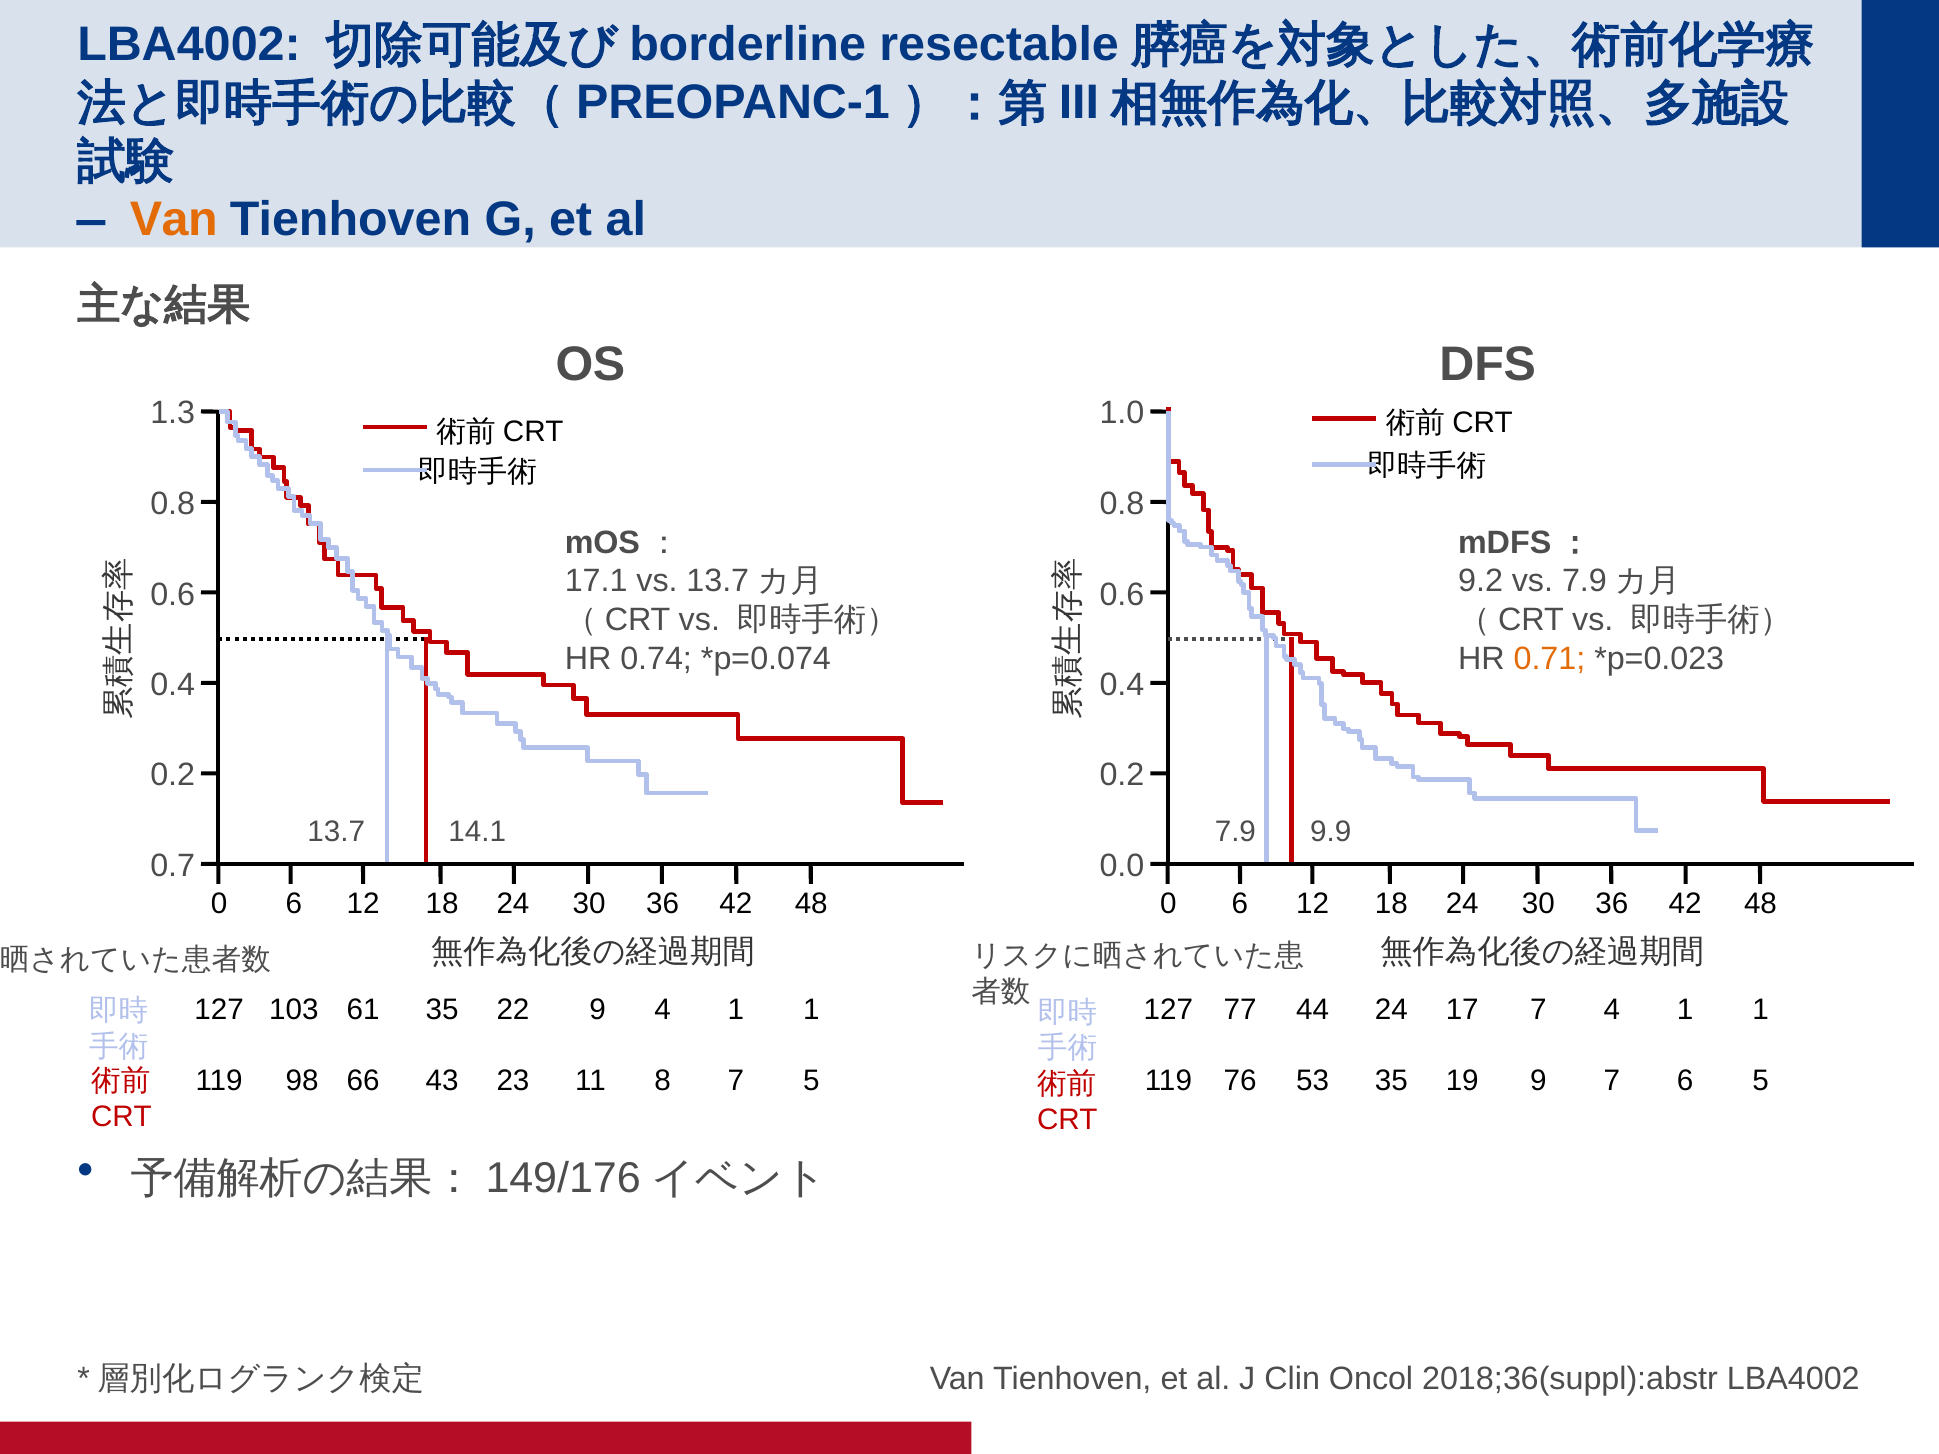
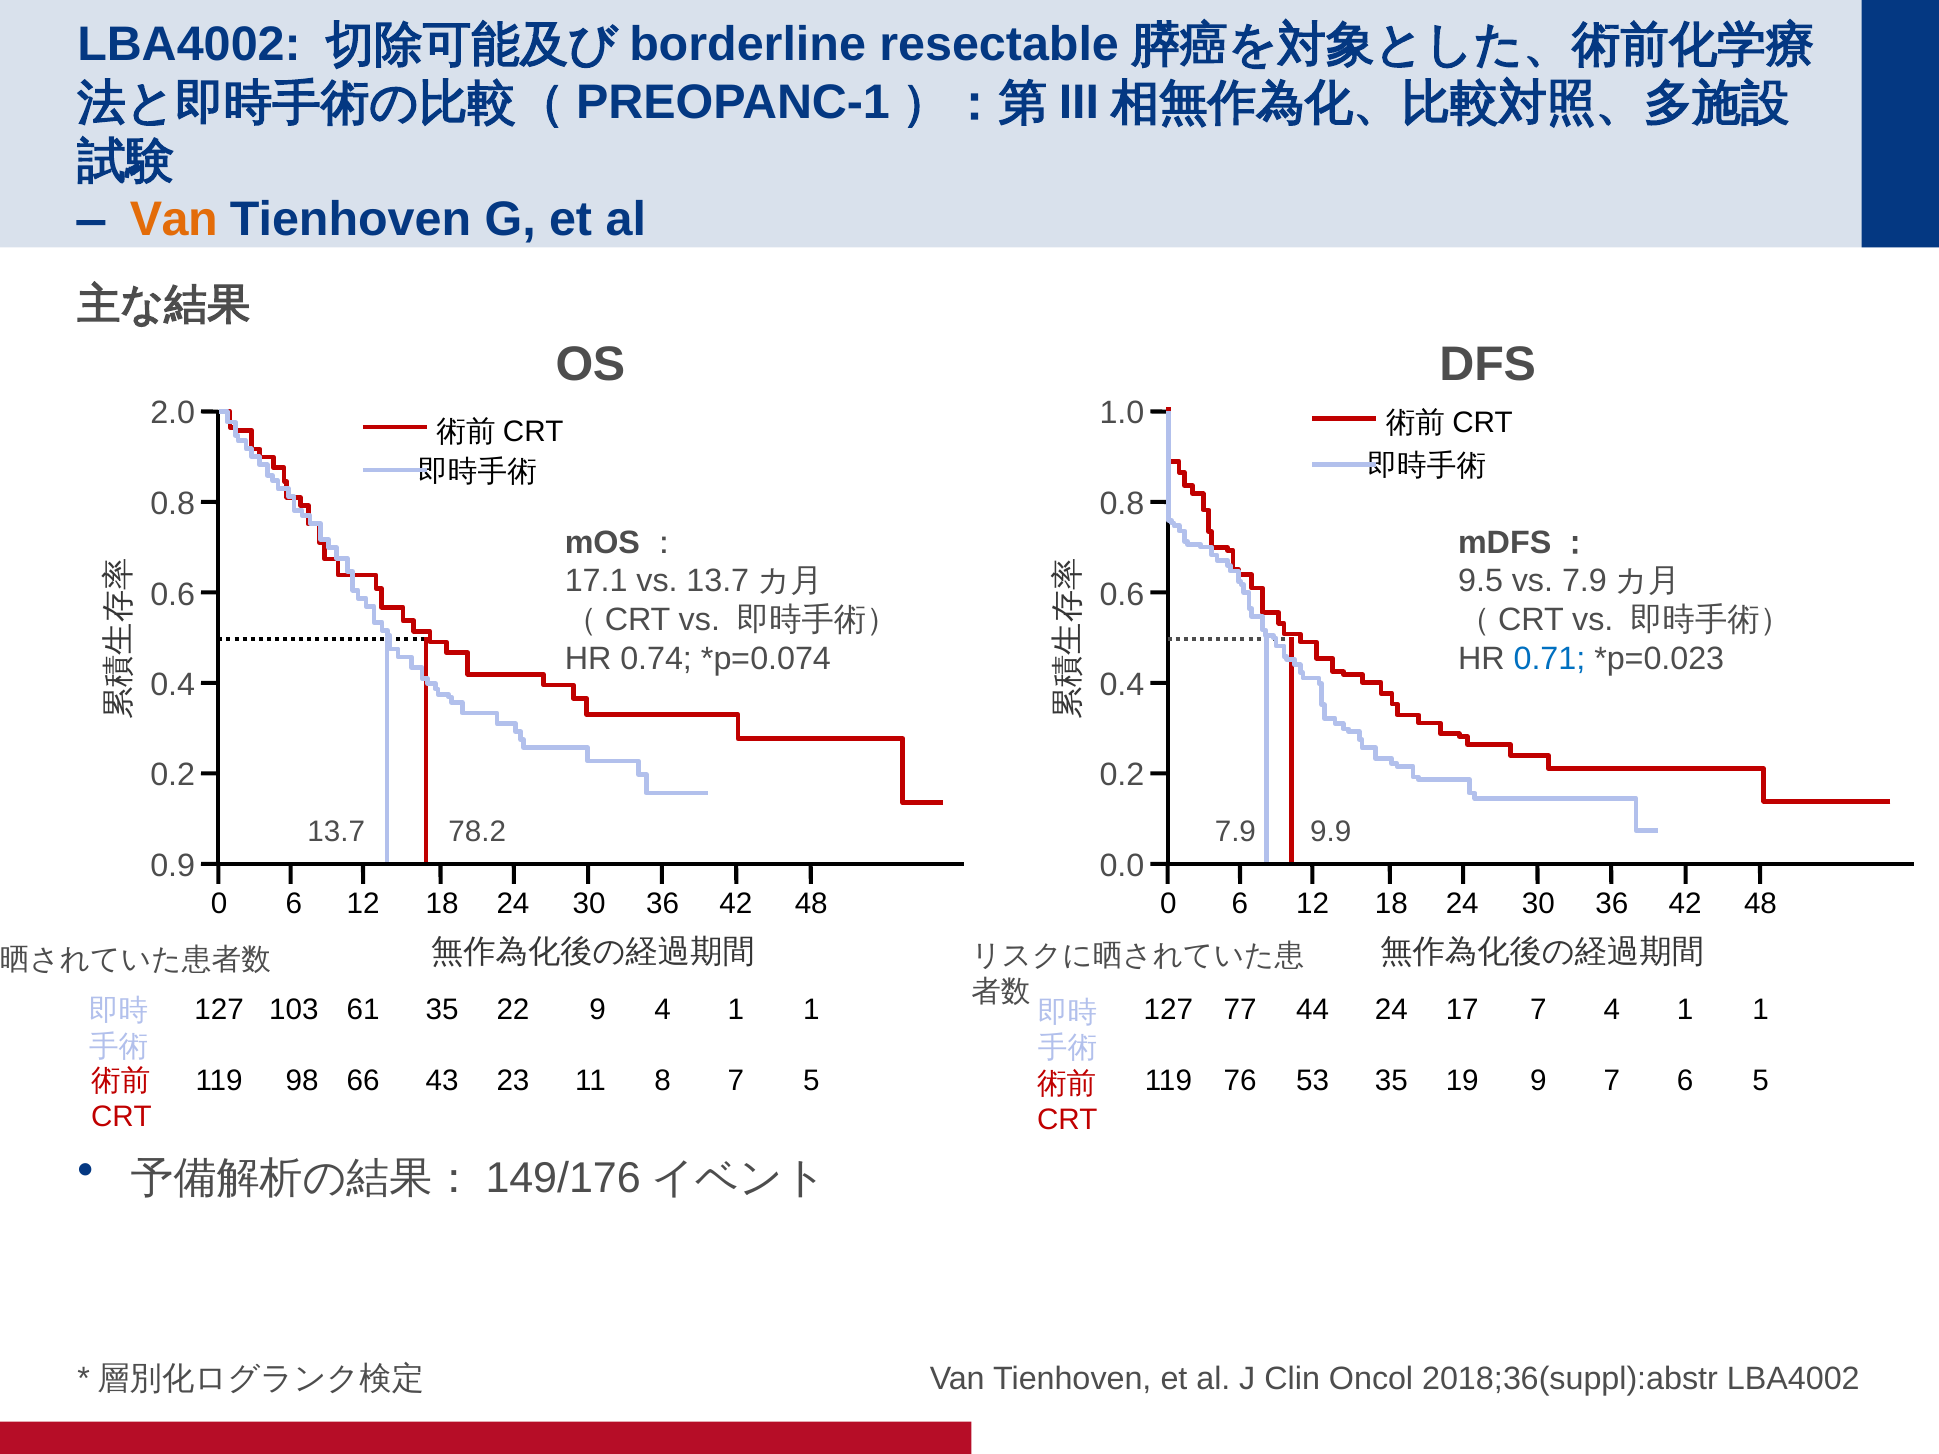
1.3: 1.3 -> 2.0
9.2: 9.2 -> 9.5
0.71 colour: orange -> blue
14.1: 14.1 -> 78.2
0.7: 0.7 -> 0.9
